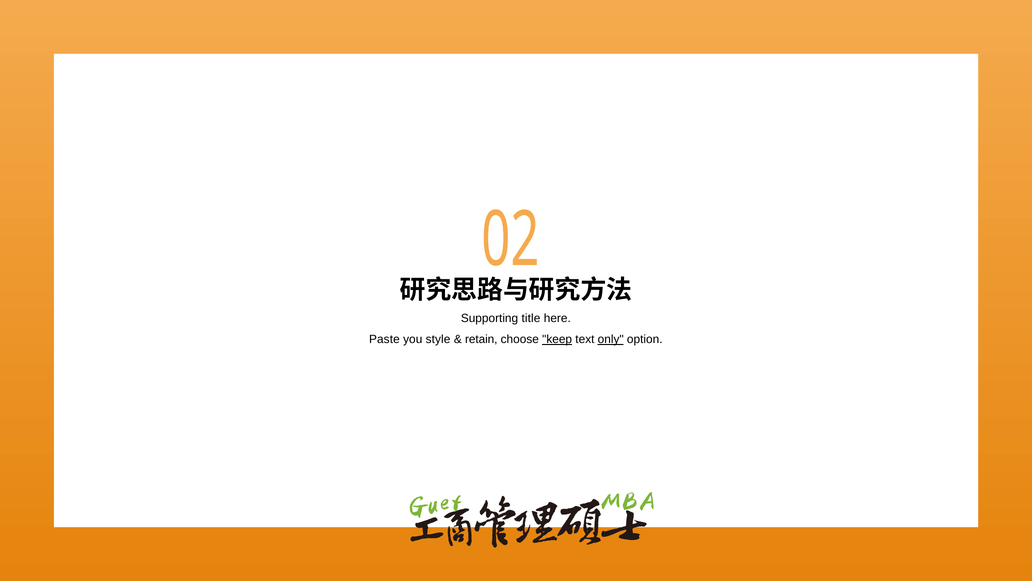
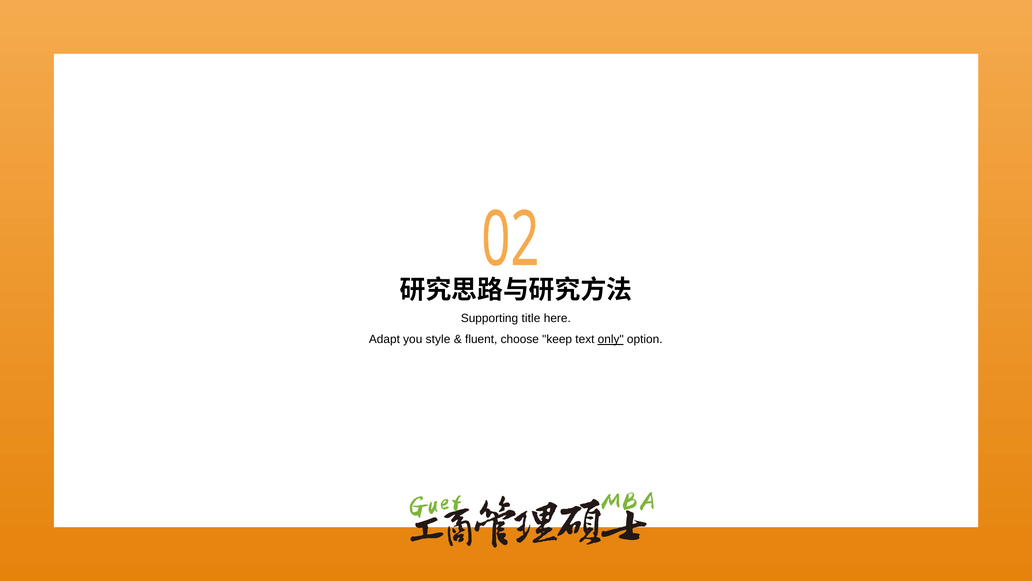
Paste: Paste -> Adapt
retain: retain -> fluent
keep underline: present -> none
